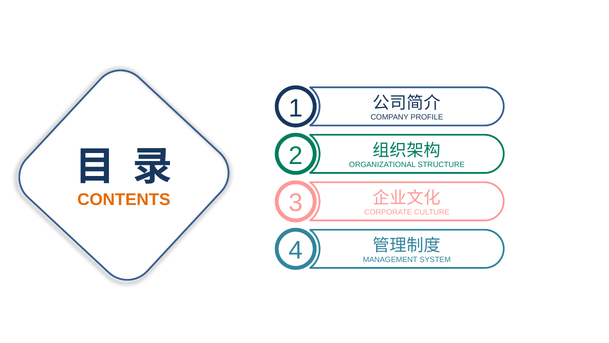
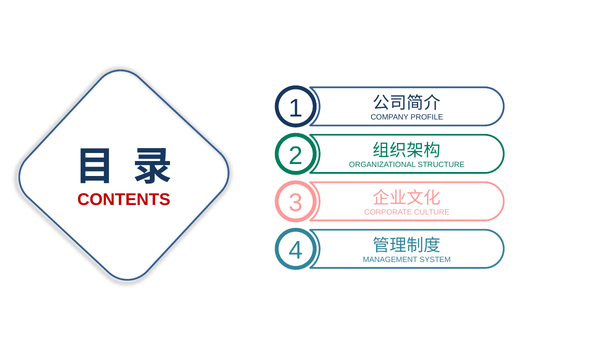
CONTENTS colour: orange -> red
